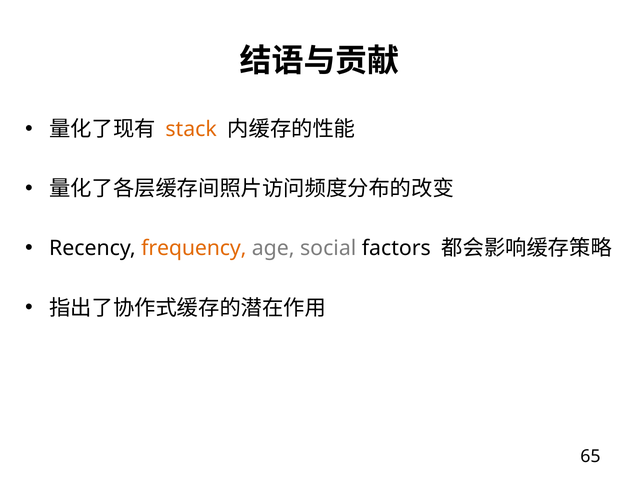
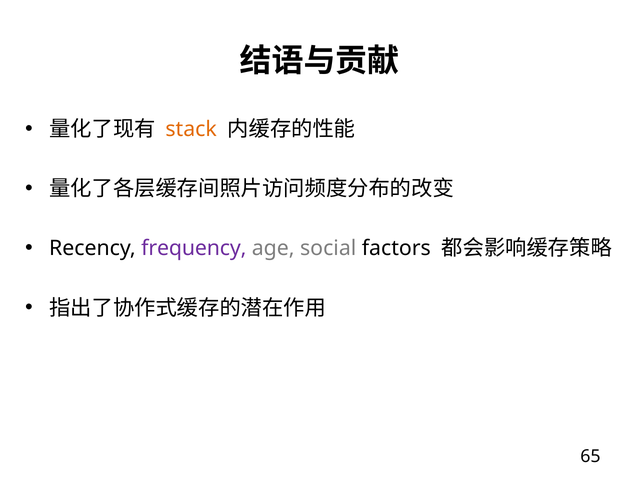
frequency colour: orange -> purple
